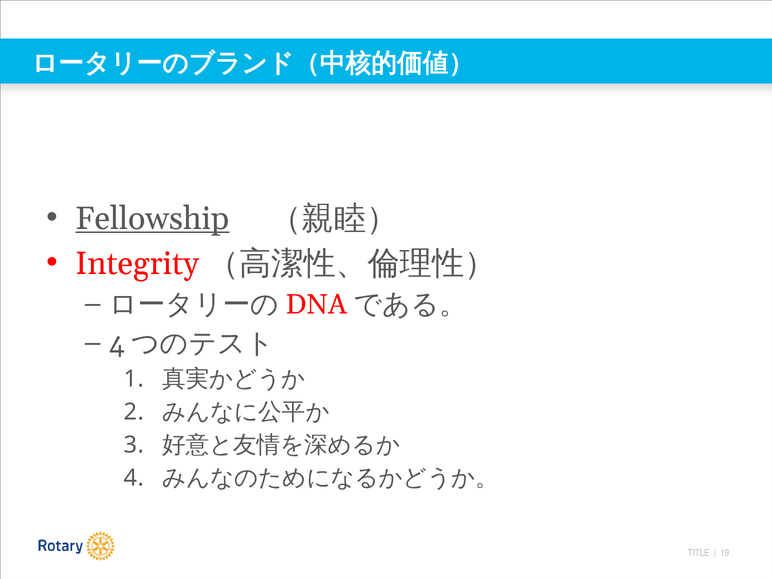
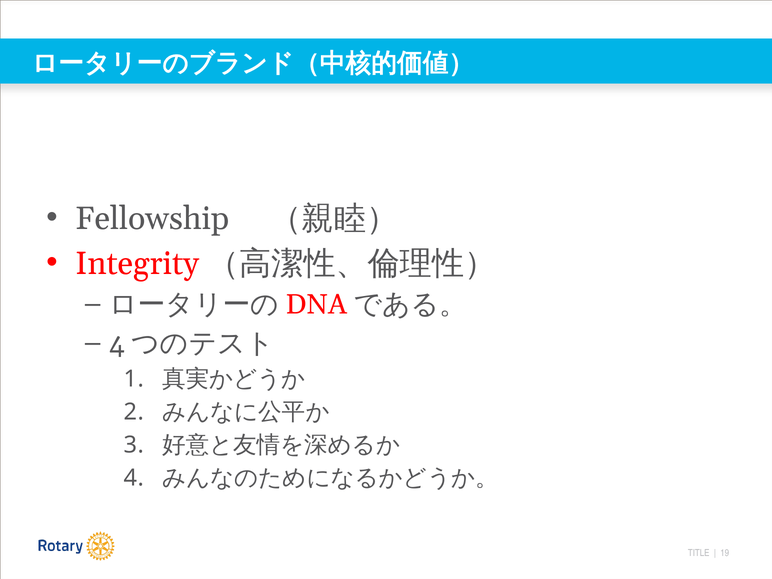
Fellowship underline: present -> none
